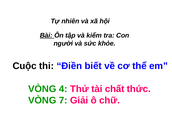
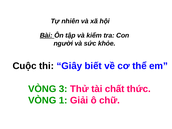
Điền: Điền -> Giây
4: 4 -> 3
7: 7 -> 1
